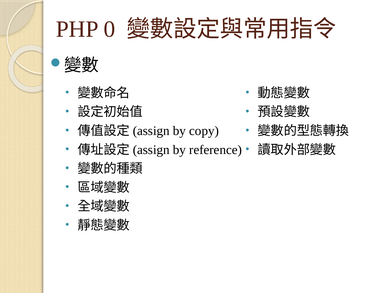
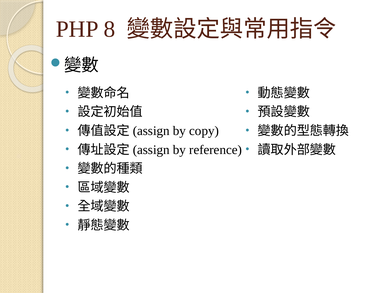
0: 0 -> 8
